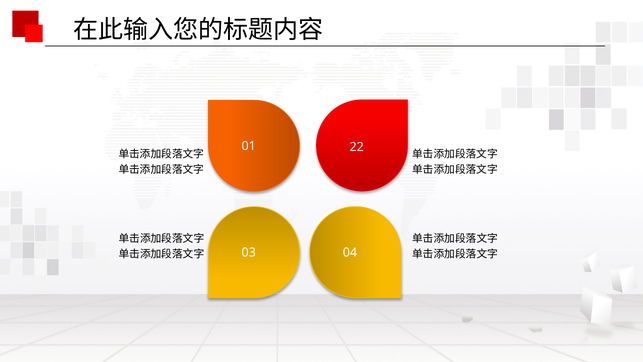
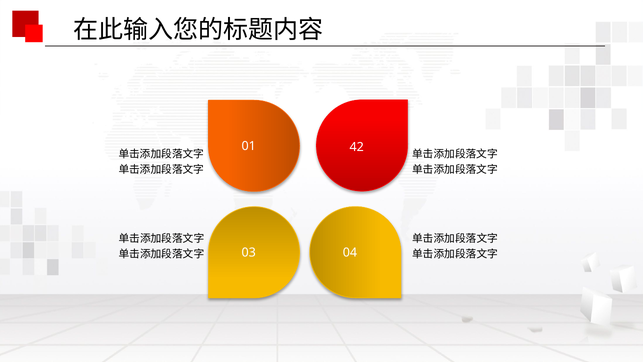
22: 22 -> 42
